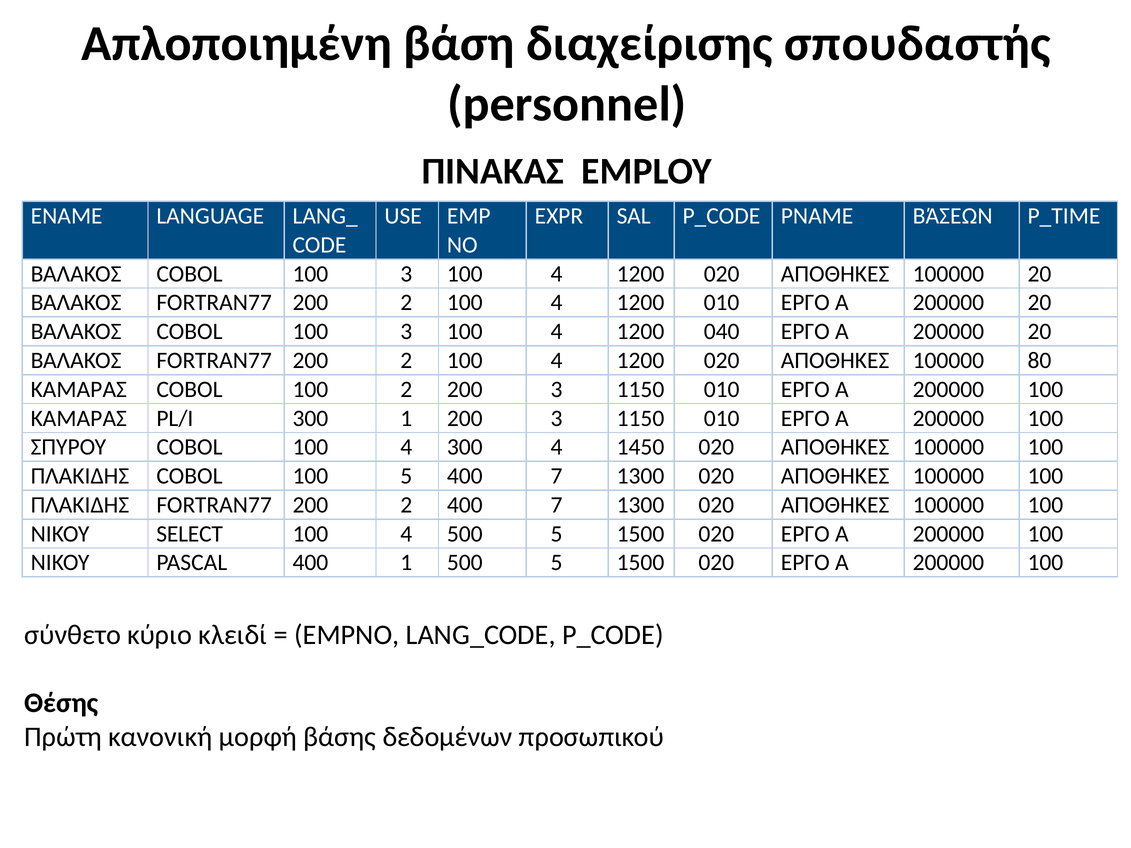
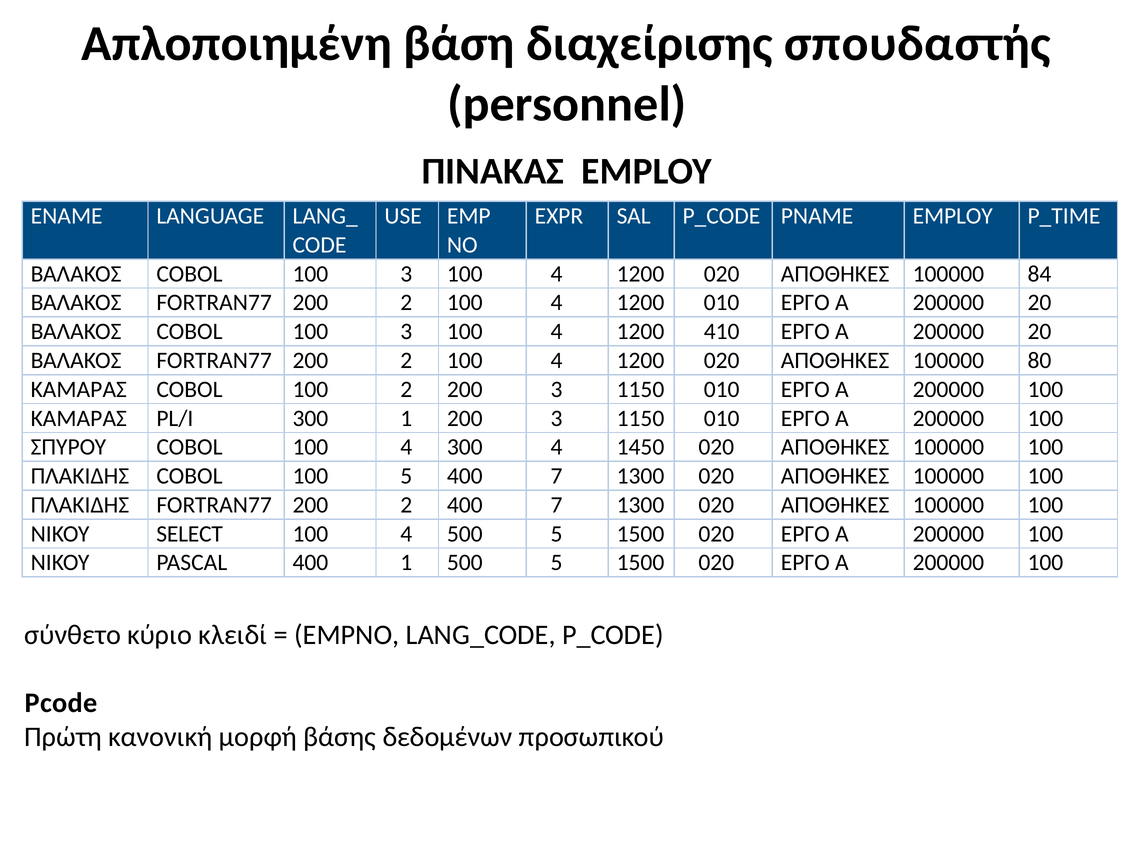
PNAME ΒΆΣΕΩΝ: ΒΆΣΕΩΝ -> EMPLOY
100000 20: 20 -> 84
040: 040 -> 410
Θέσης: Θέσης -> Pcode
